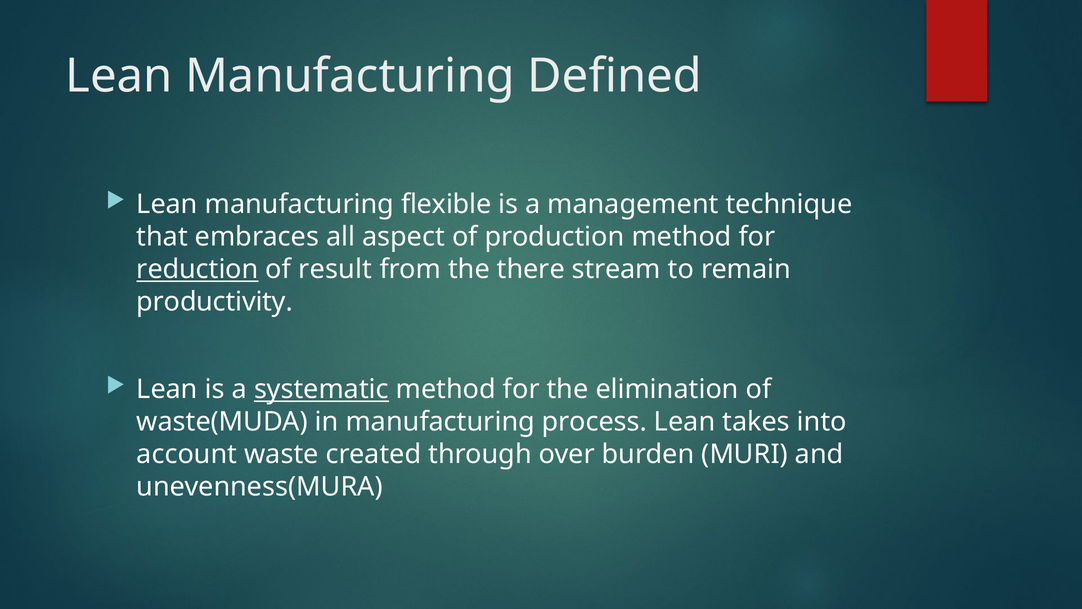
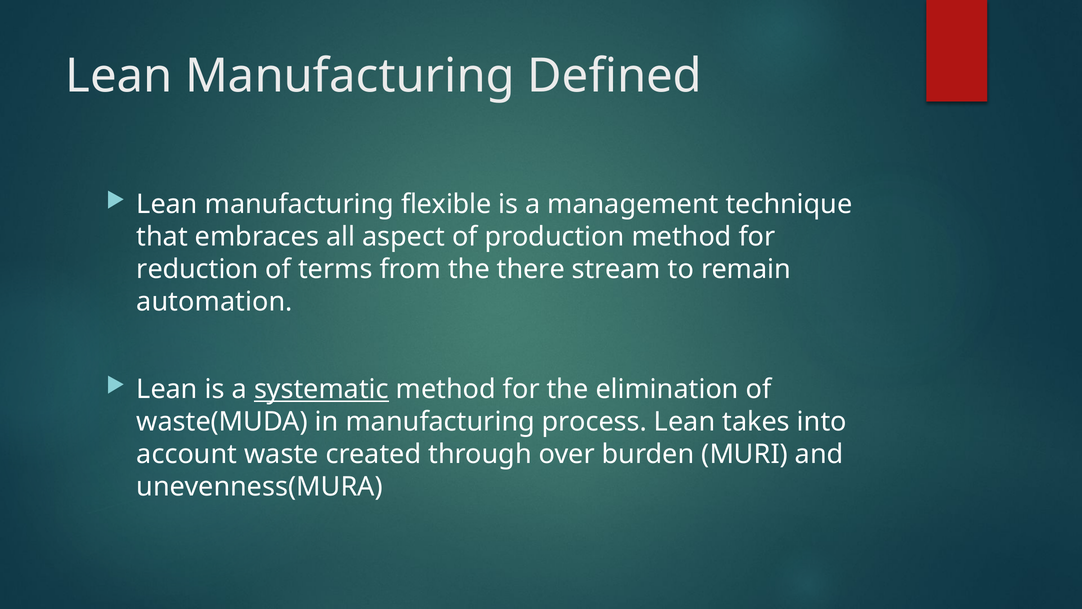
reduction underline: present -> none
result: result -> terms
productivity: productivity -> automation
